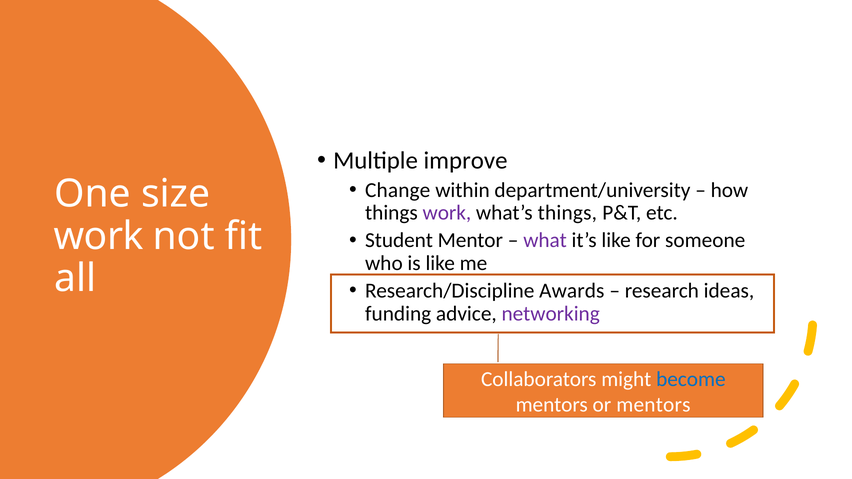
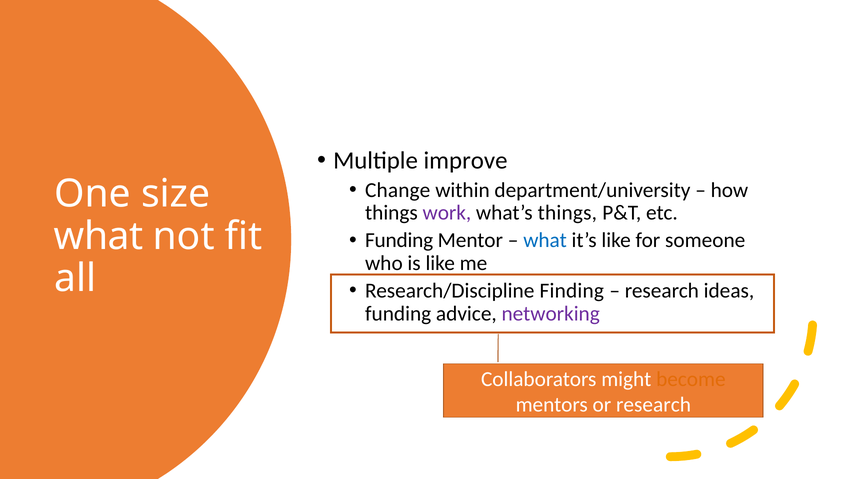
work at (99, 236): work -> what
Student at (399, 240): Student -> Funding
what at (545, 240) colour: purple -> blue
Awards: Awards -> Finding
become colour: blue -> orange
or mentors: mentors -> research
